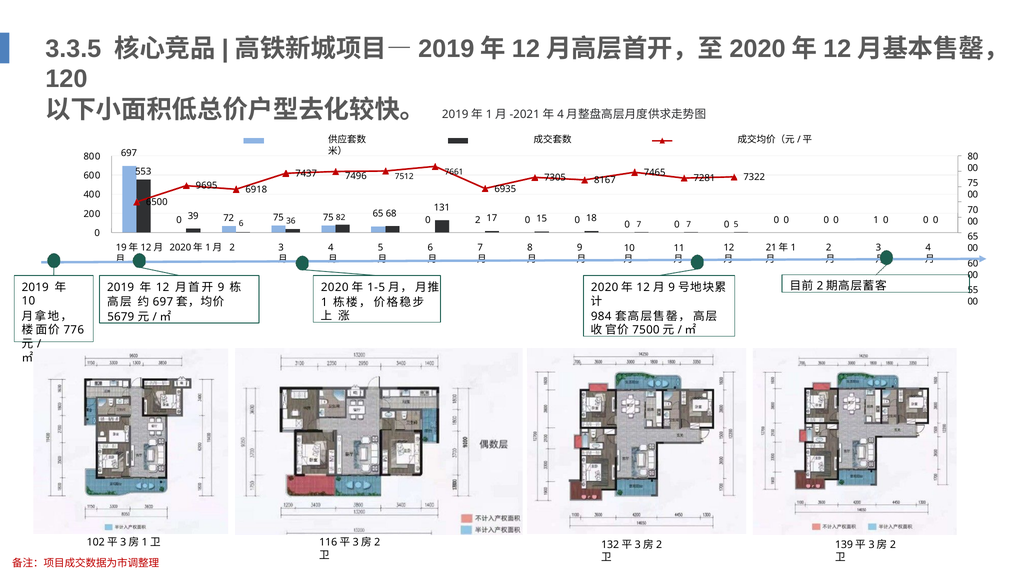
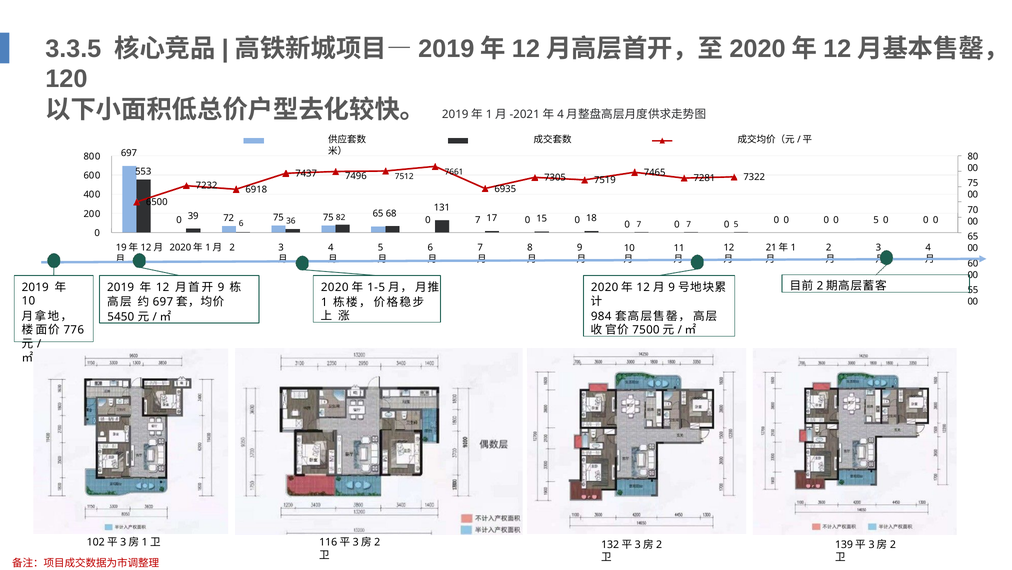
8167: 8167 -> 7519
9695: 9695 -> 7232
0 0 2: 2 -> 7
0 0 1: 1 -> 5
5679: 5679 -> 5450
